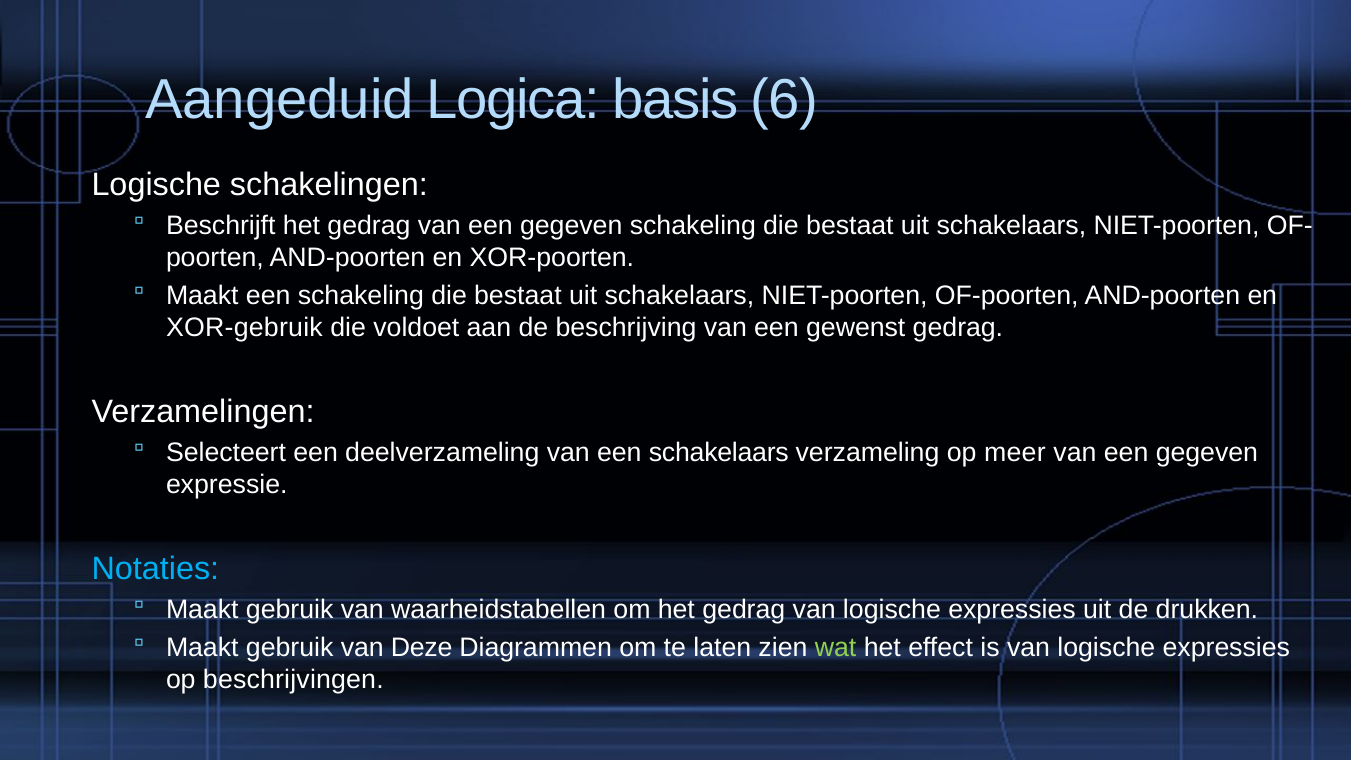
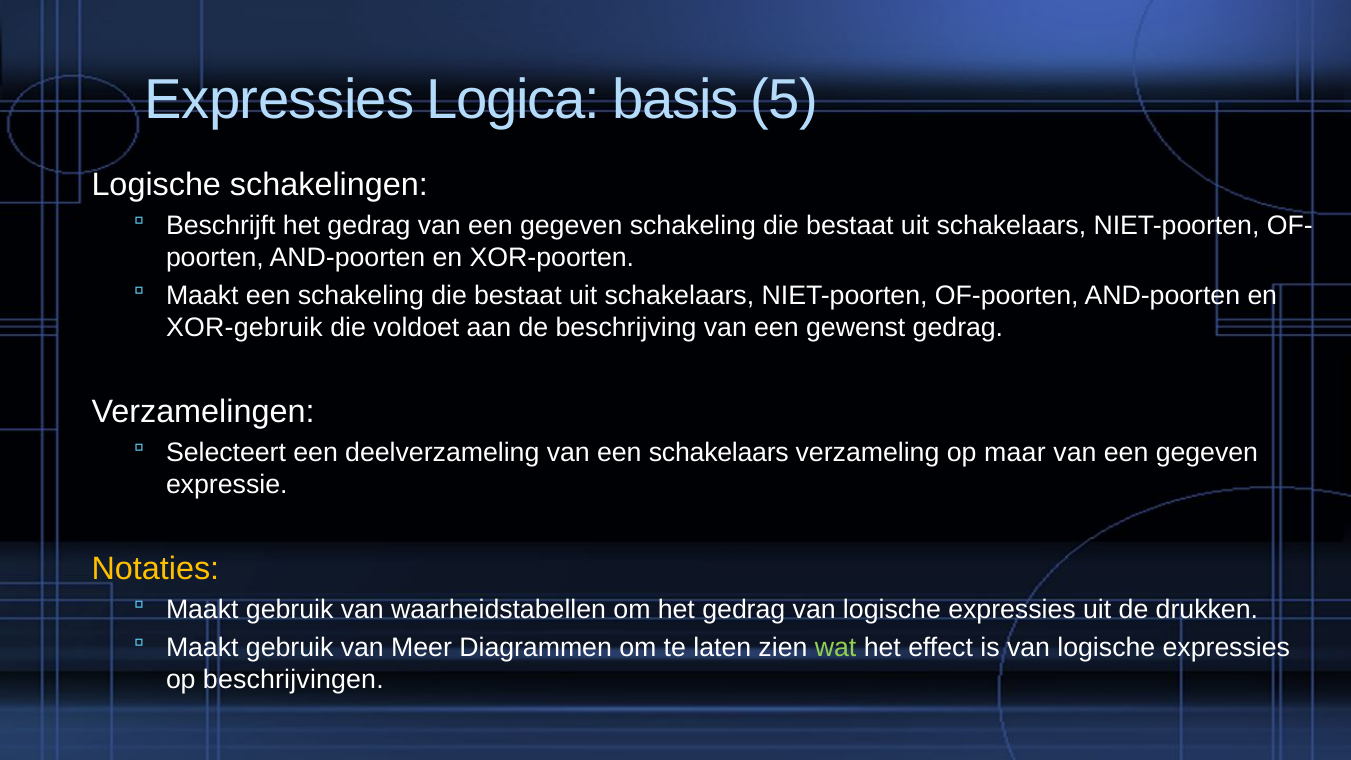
Aangeduid at (280, 99): Aangeduid -> Expressies
6: 6 -> 5
meer: meer -> maar
Notaties colour: light blue -> yellow
Deze: Deze -> Meer
